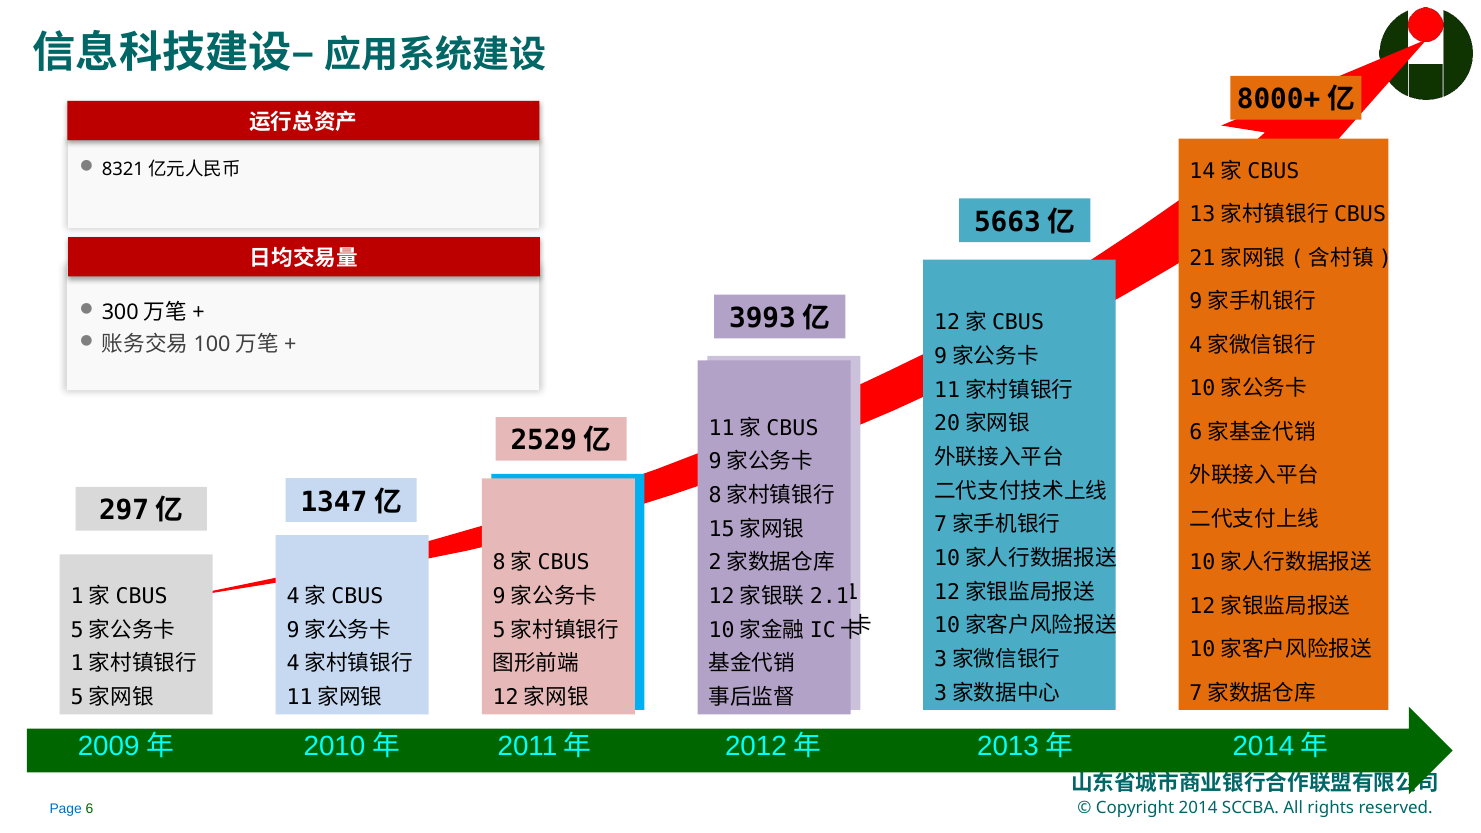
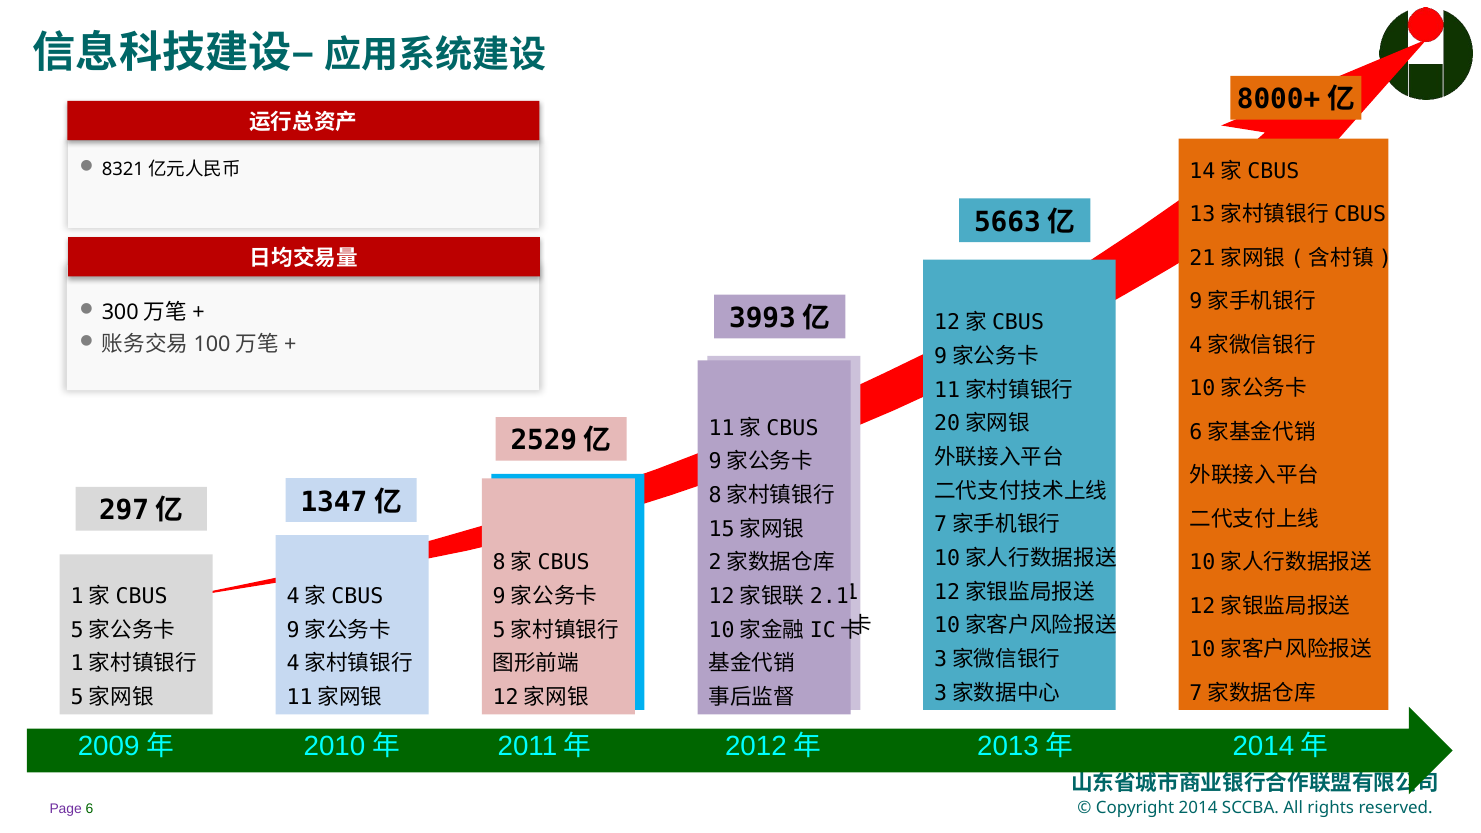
Page colour: blue -> purple
